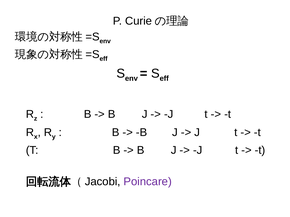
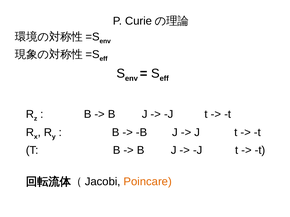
Poincare colour: purple -> orange
